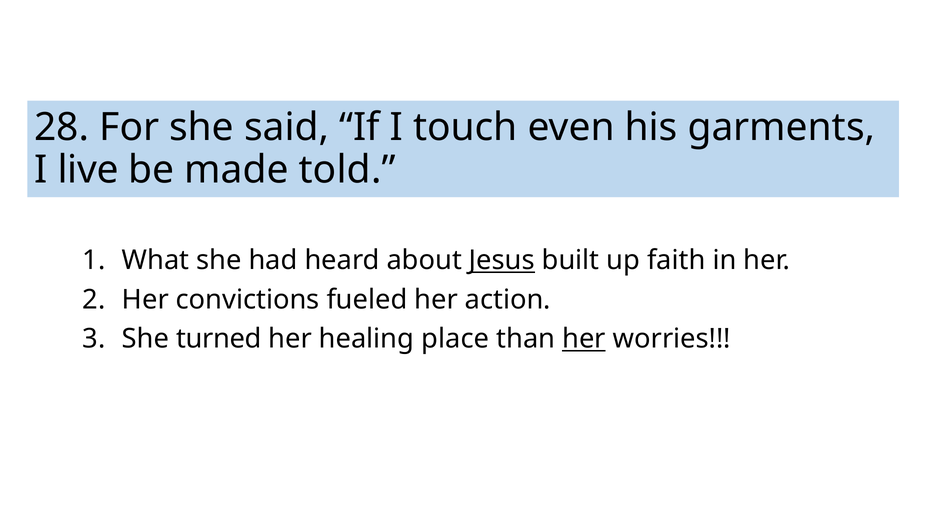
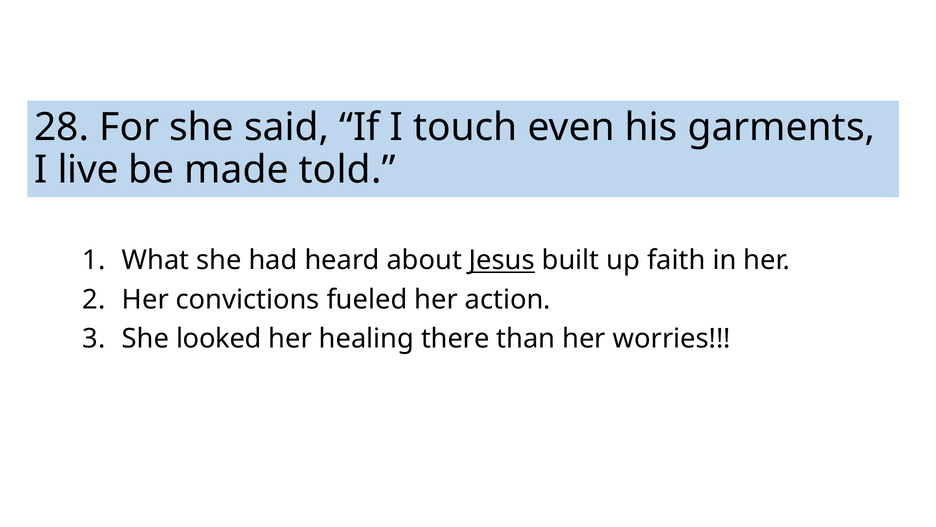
turned: turned -> looked
place: place -> there
her at (584, 339) underline: present -> none
